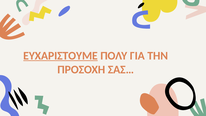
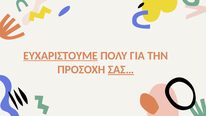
ΣΑΣ… underline: none -> present
